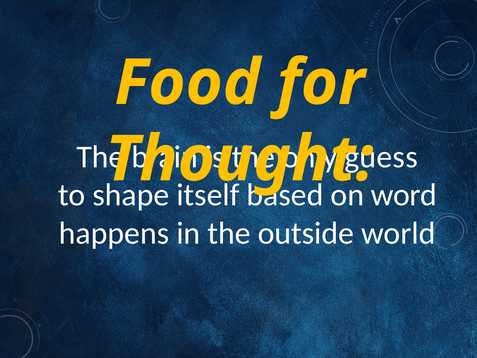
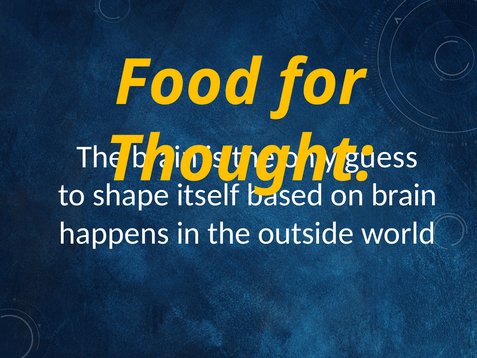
word at (404, 195): word -> brain
